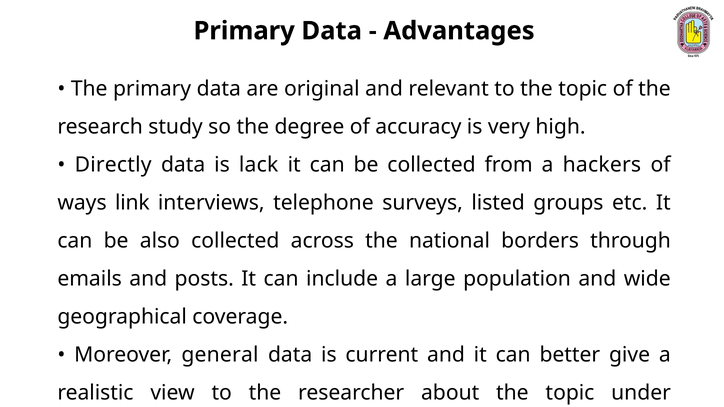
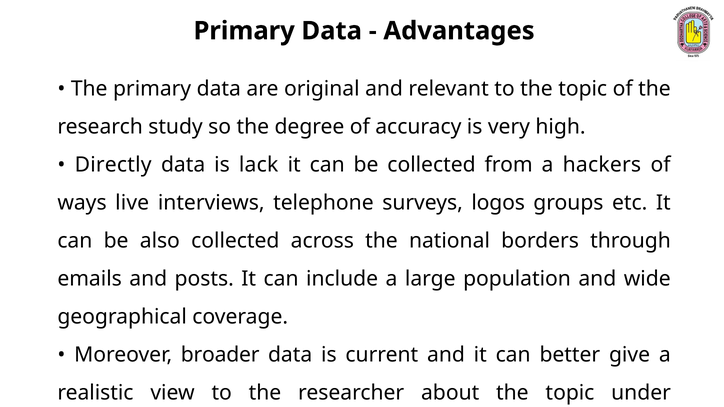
link: link -> live
listed: listed -> logos
general: general -> broader
